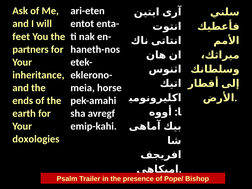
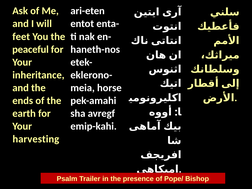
partners: partners -> peaceful
doxologies: doxologies -> harvesting
